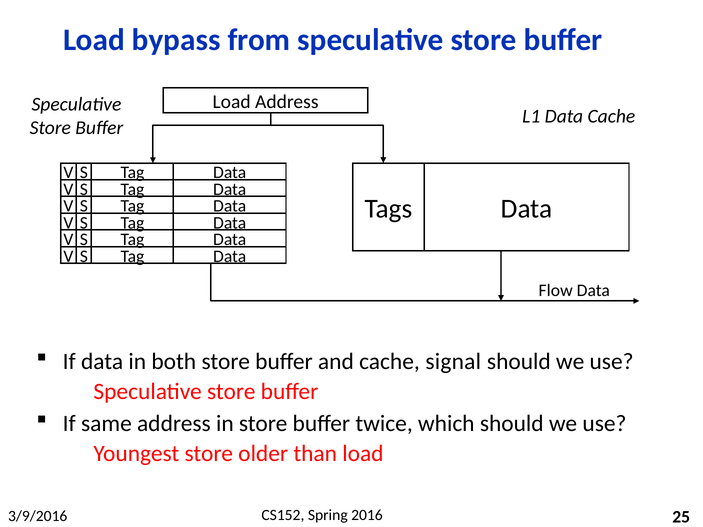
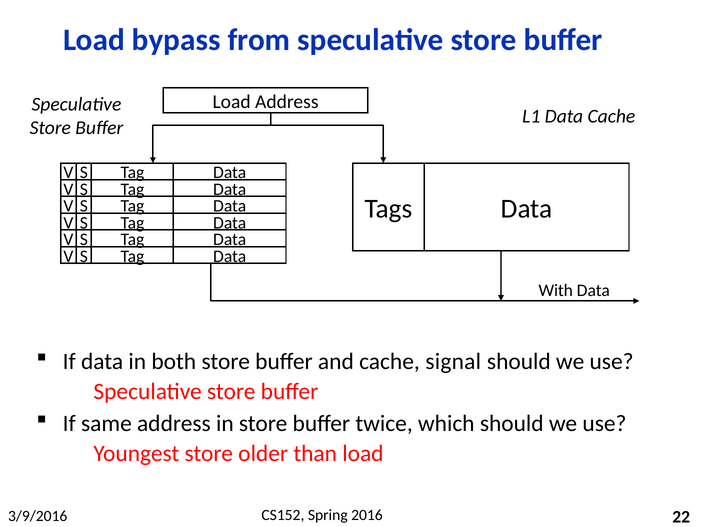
Flow: Flow -> With
25: 25 -> 22
